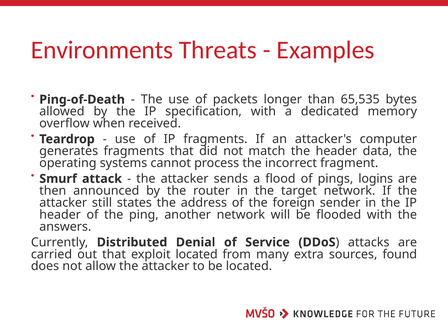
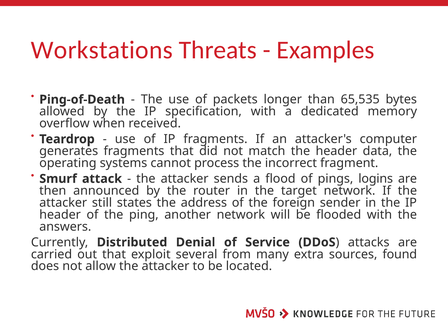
Environments: Environments -> Workstations
exploit located: located -> several
